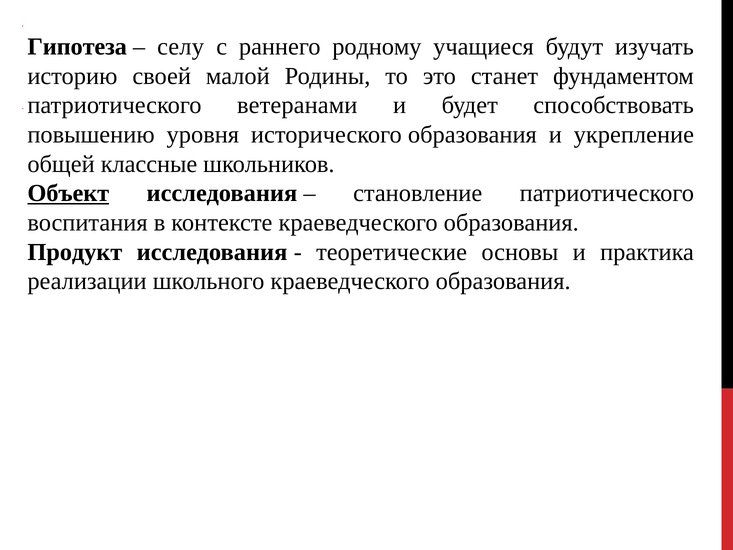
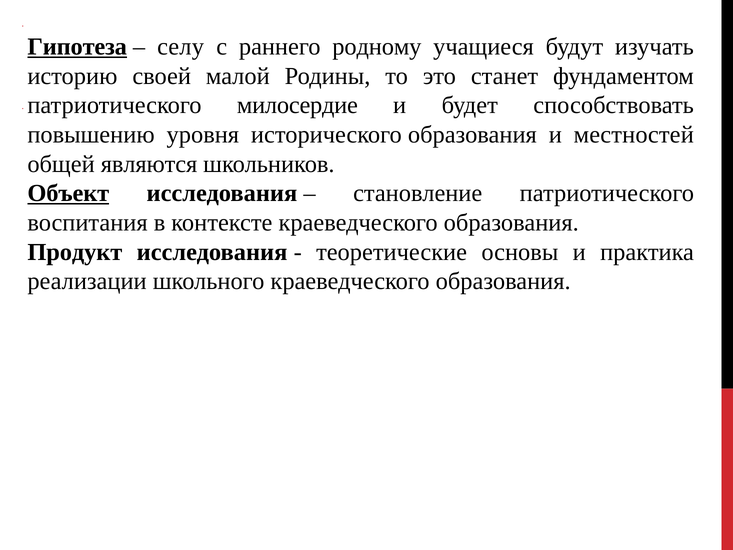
Гипотеза underline: none -> present
ветеранами: ветеранами -> милосердие
укрепление: укрепление -> местностей
классные: классные -> являются
